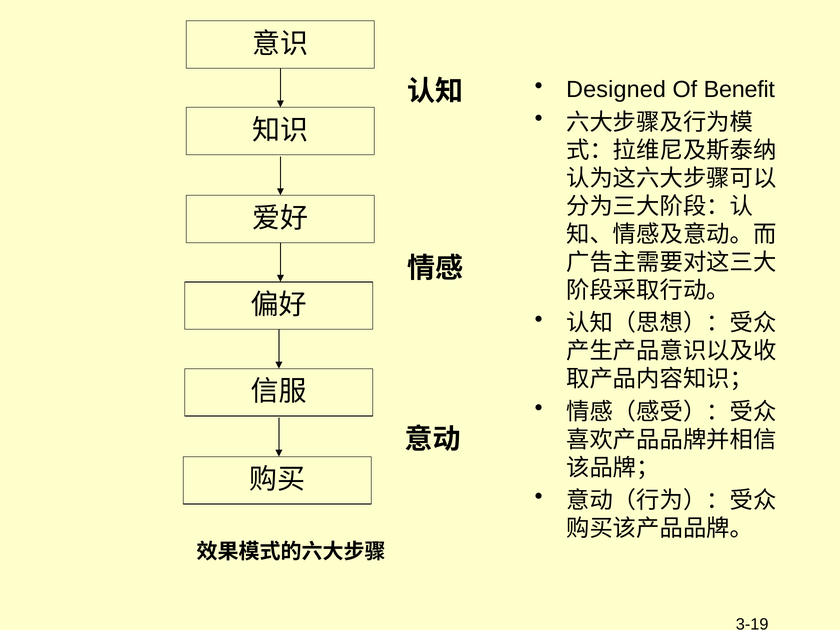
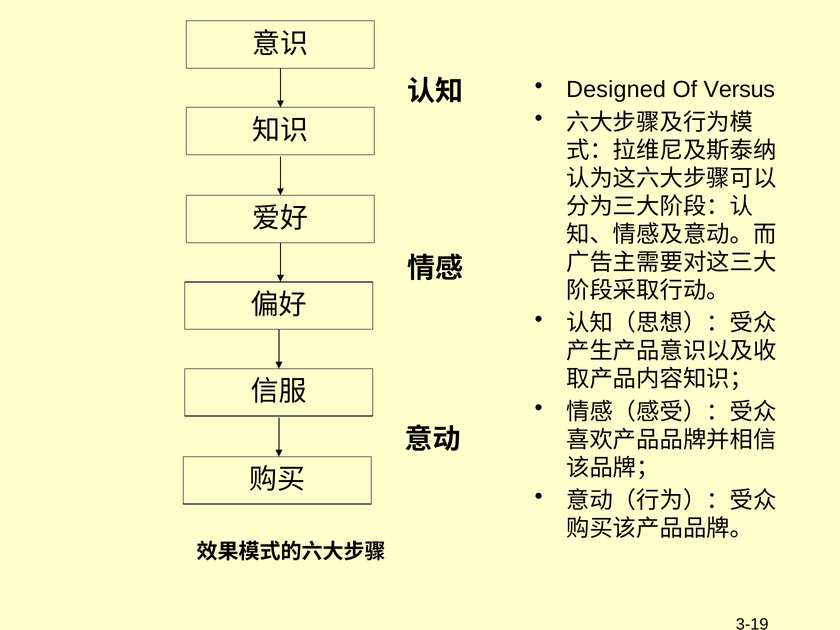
Benefit: Benefit -> Versus
